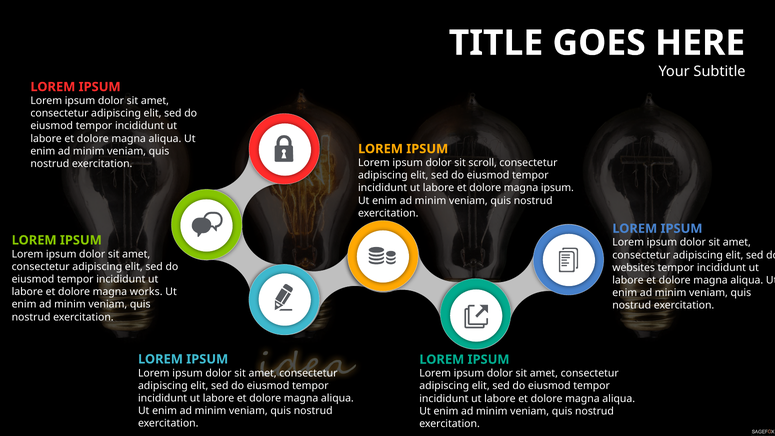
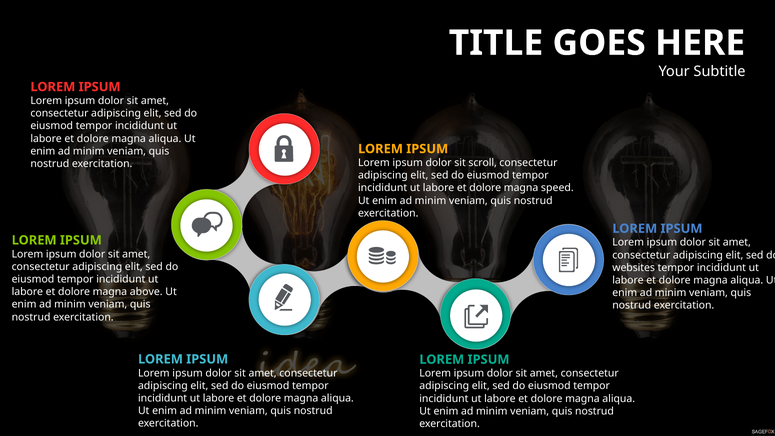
magna ipsum: ipsum -> speed
works: works -> above
